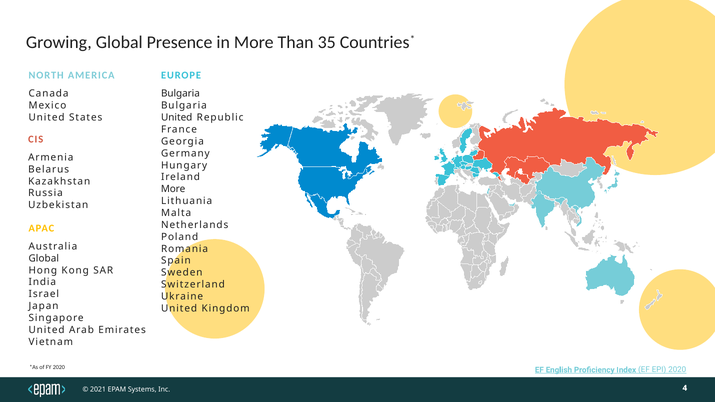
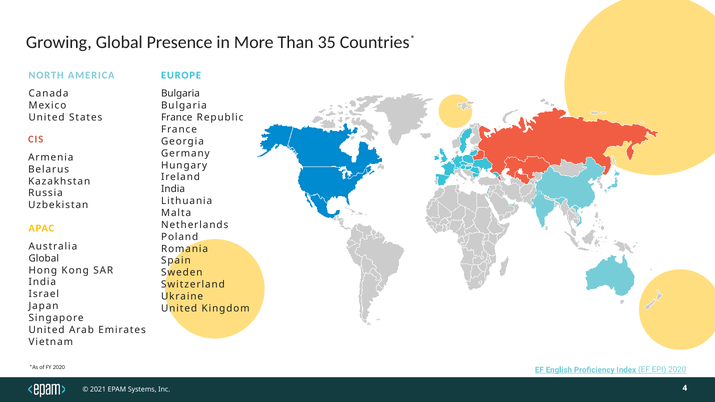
United at (177, 118): United -> France
More at (173, 189): More -> India
